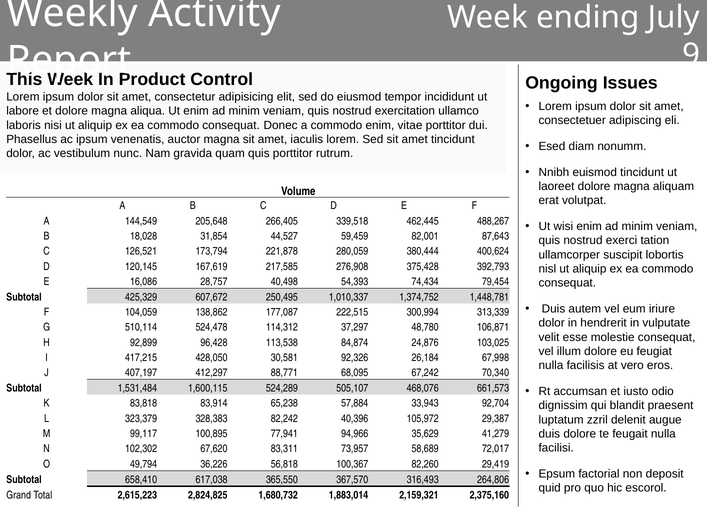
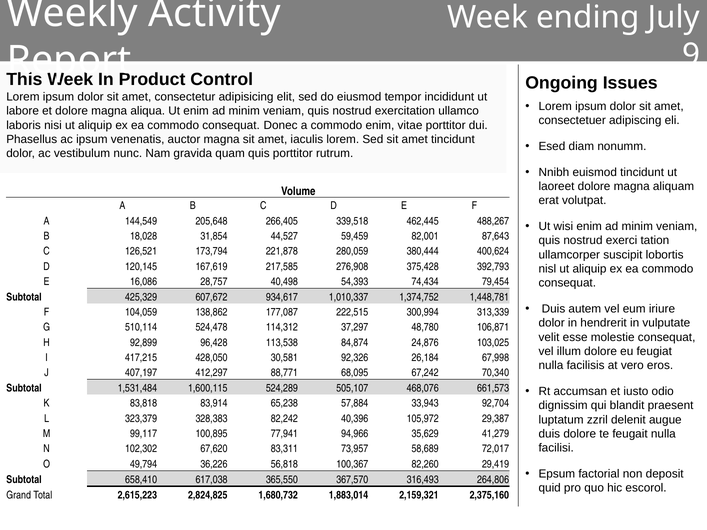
250,495: 250,495 -> 934,617
